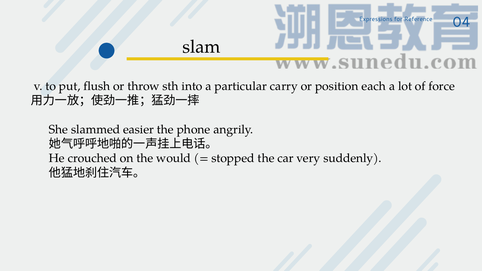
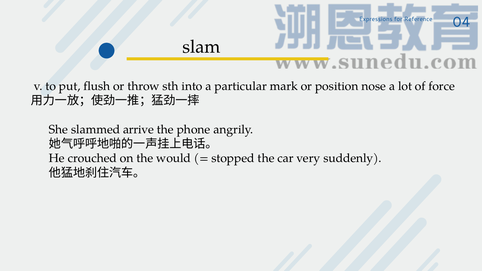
carry: carry -> mark
each: each -> nose
easier: easier -> arrive
